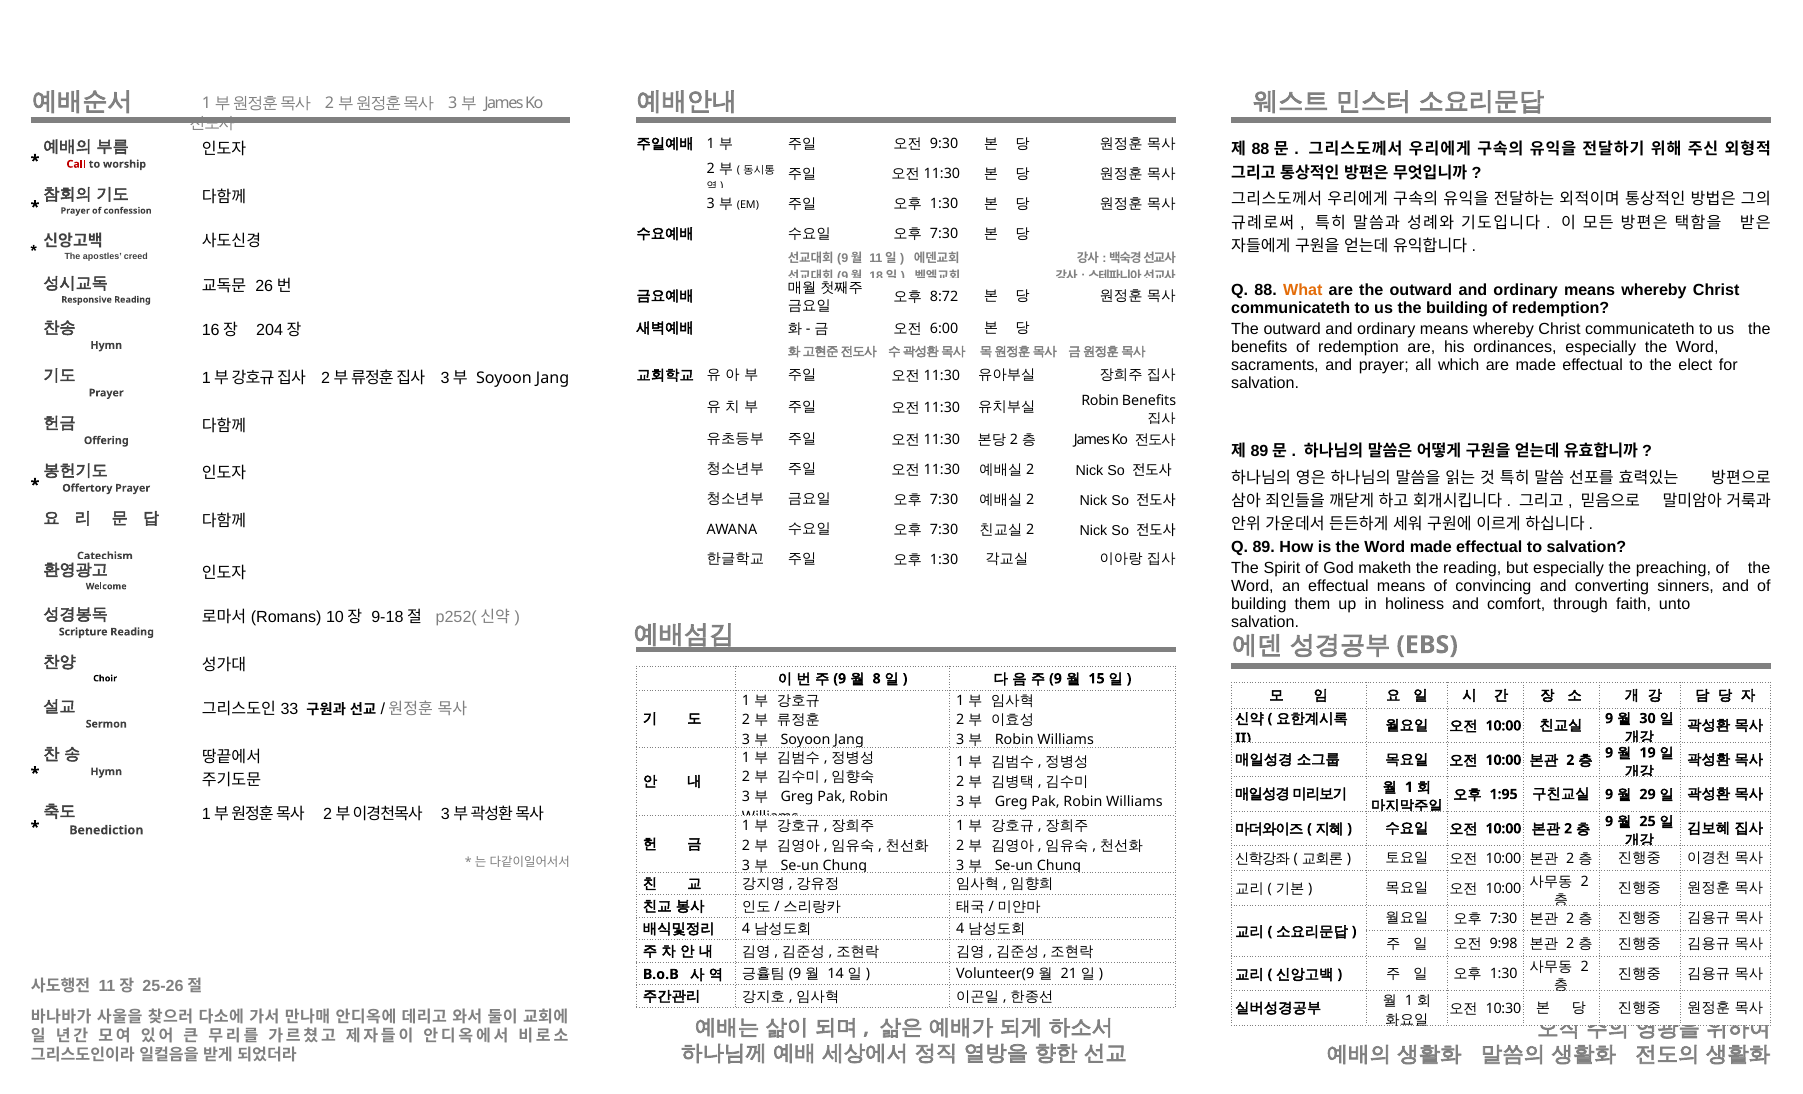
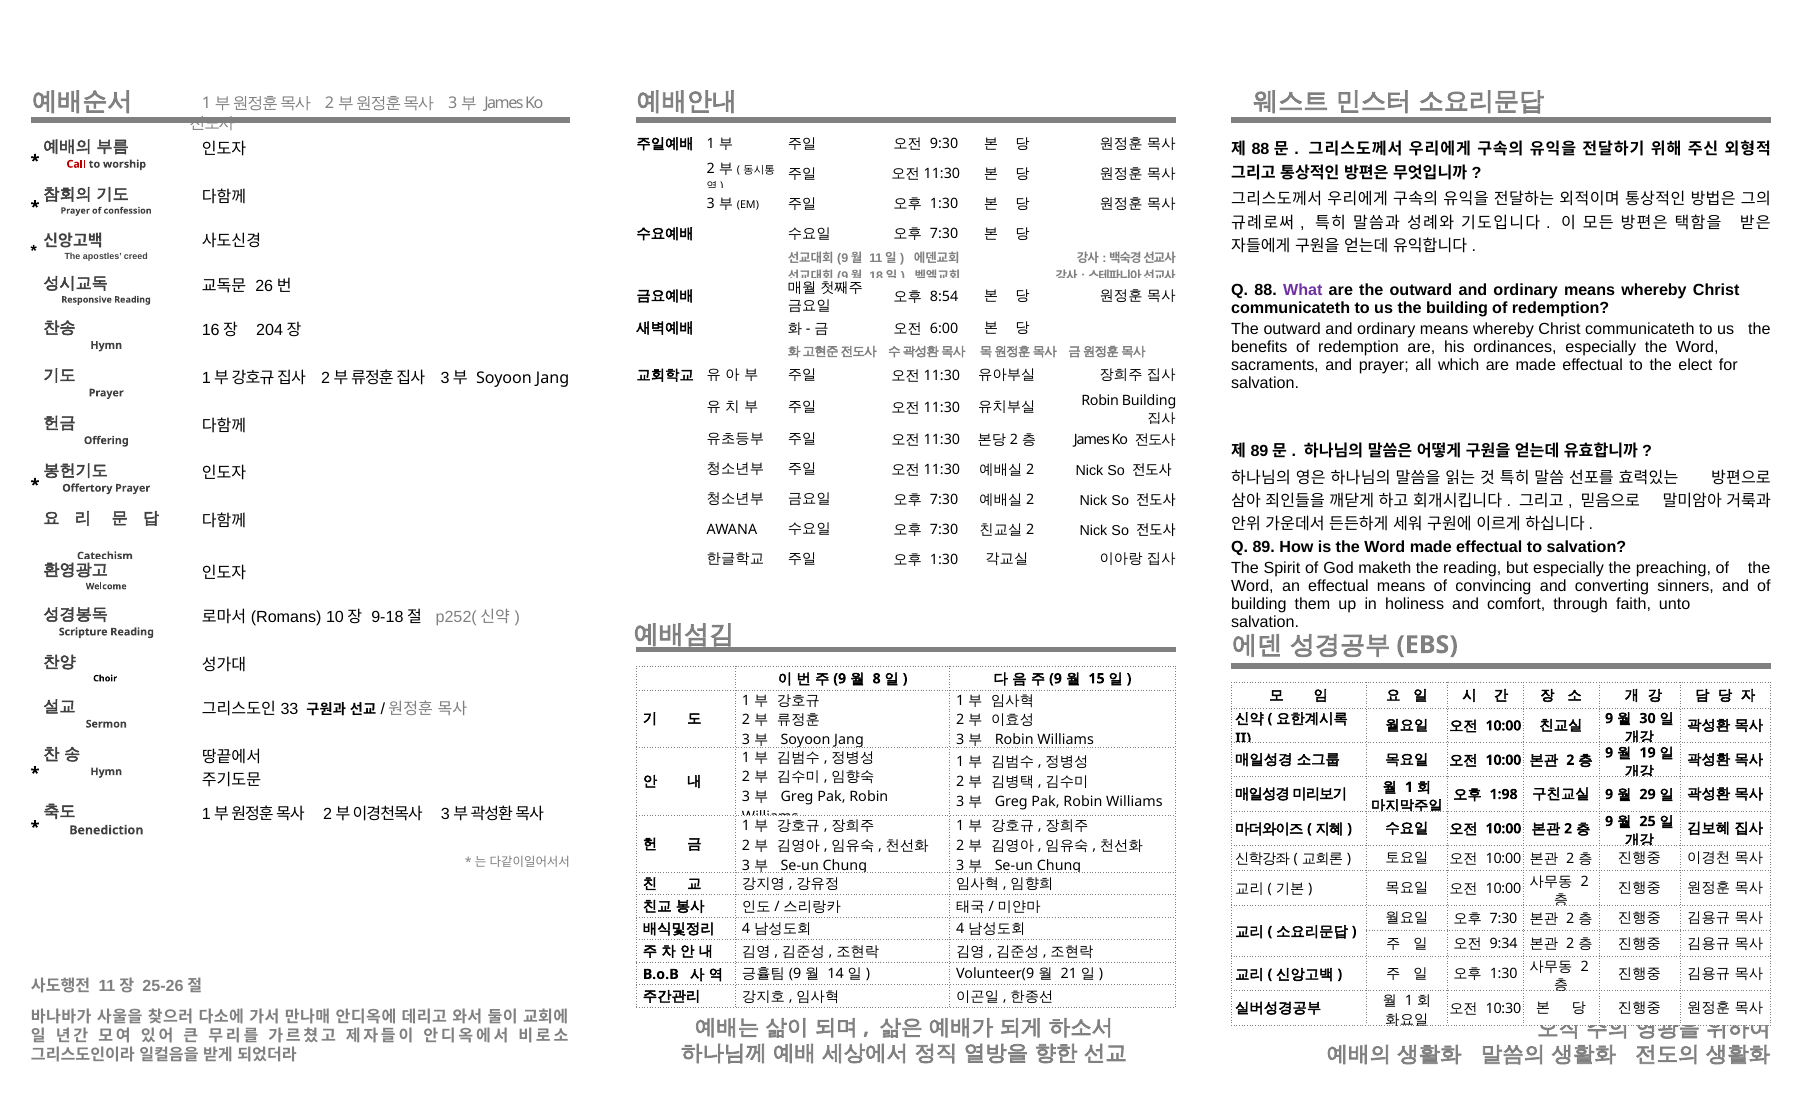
What colour: orange -> purple
8:72: 8:72 -> 8:54
Robin Benefits: Benefits -> Building
1:95: 1:95 -> 1:98
9:98: 9:98 -> 9:34
